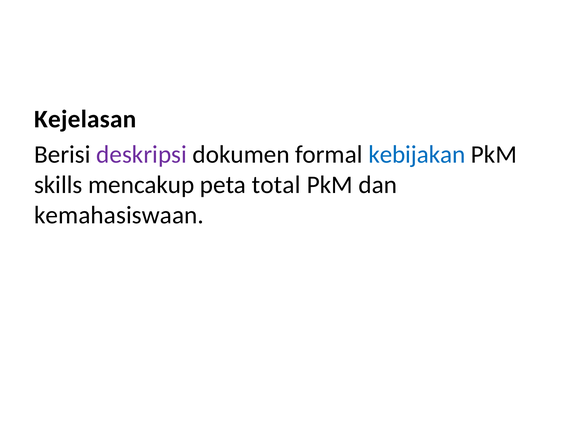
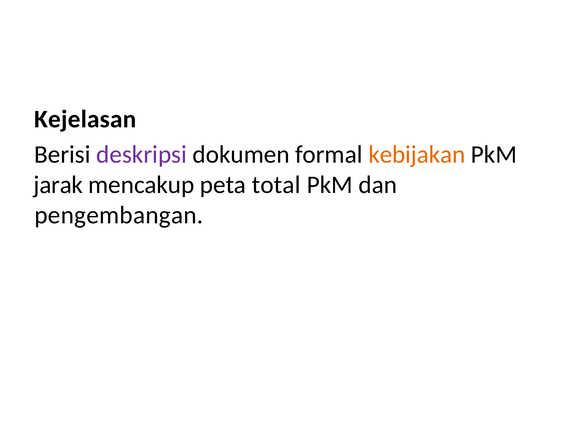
kebijakan colour: blue -> orange
skills: skills -> jarak
kemahasiswaan: kemahasiswaan -> pengembangan
